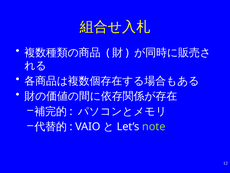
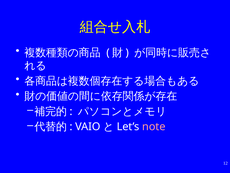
note colour: light green -> pink
